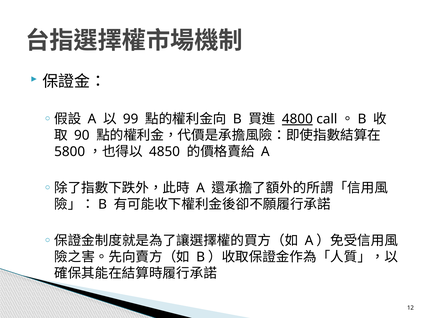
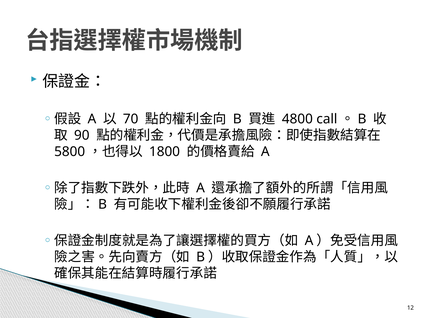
99: 99 -> 70
4800 underline: present -> none
4850: 4850 -> 1800
